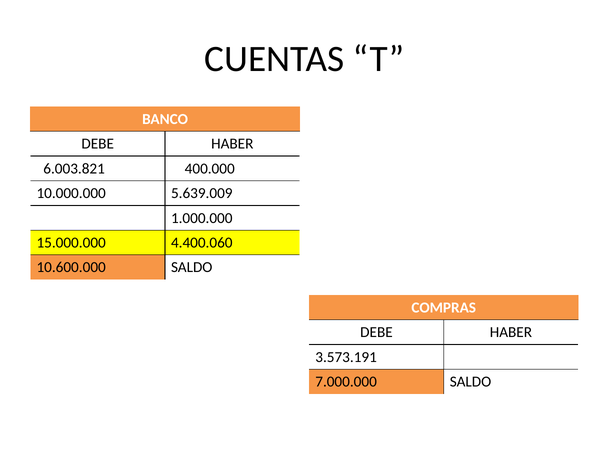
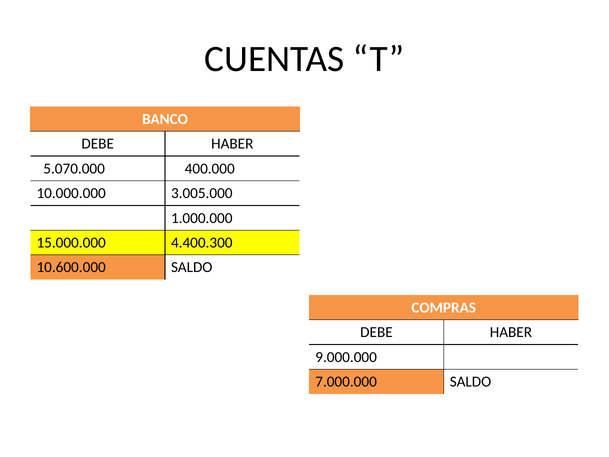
6.003.821: 6.003.821 -> 5.070.000
5.639.009: 5.639.009 -> 3.005.000
4.400.060: 4.400.060 -> 4.400.300
3.573.191: 3.573.191 -> 9.000.000
